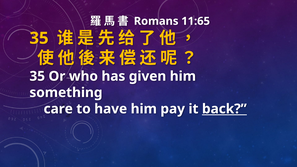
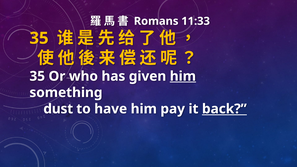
11:65: 11:65 -> 11:33
him at (183, 76) underline: none -> present
care: care -> dust
